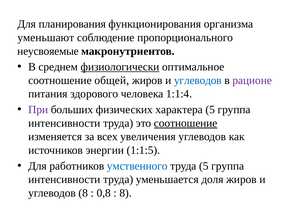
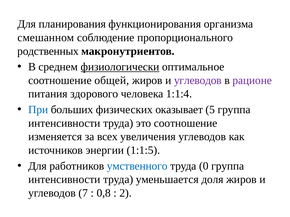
уменьшают: уменьшают -> смешанном
неусвояемые: неусвояемые -> родственных
углеводов at (198, 81) colour: blue -> purple
При colour: purple -> blue
характера: характера -> оказывает
соотношение at (186, 123) underline: present -> none
труда 5: 5 -> 0
углеводов 8: 8 -> 7
8 at (126, 193): 8 -> 2
